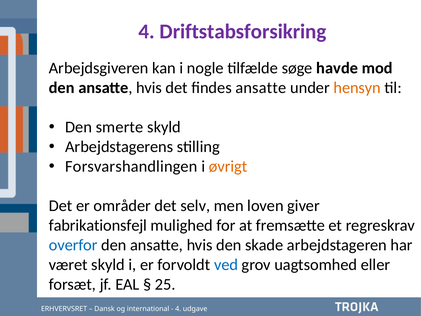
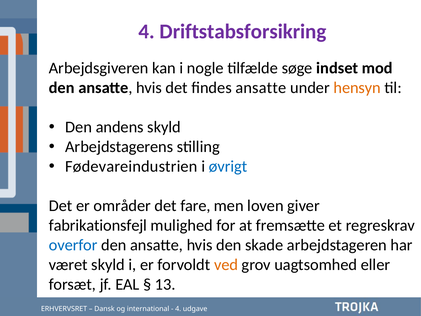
havde: havde -> indset
smerte: smerte -> andens
Forsvarshandlingen: Forsvarshandlingen -> Fødevareindustrien
øvrigt colour: orange -> blue
selv: selv -> fare
ved colour: blue -> orange
25: 25 -> 13
